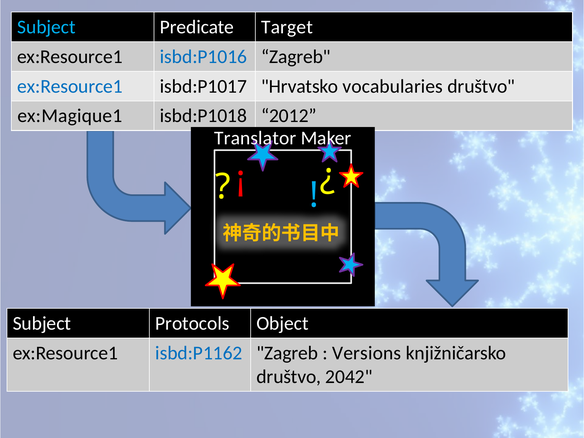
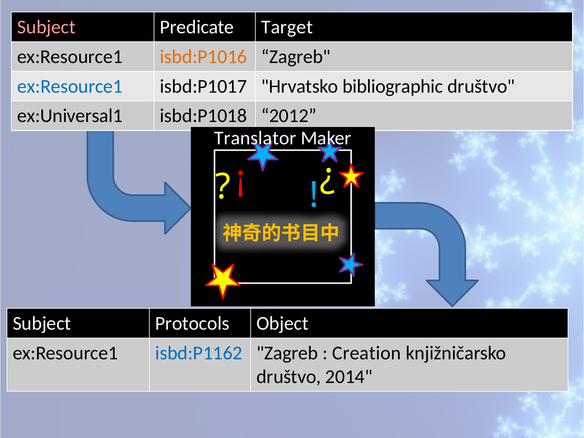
Subject at (46, 27) colour: light blue -> pink
isbd:P1016 colour: blue -> orange
vocabularies: vocabularies -> bibliographic
ex:Magique1: ex:Magique1 -> ex:Universal1
Versions: Versions -> Creation
2042: 2042 -> 2014
